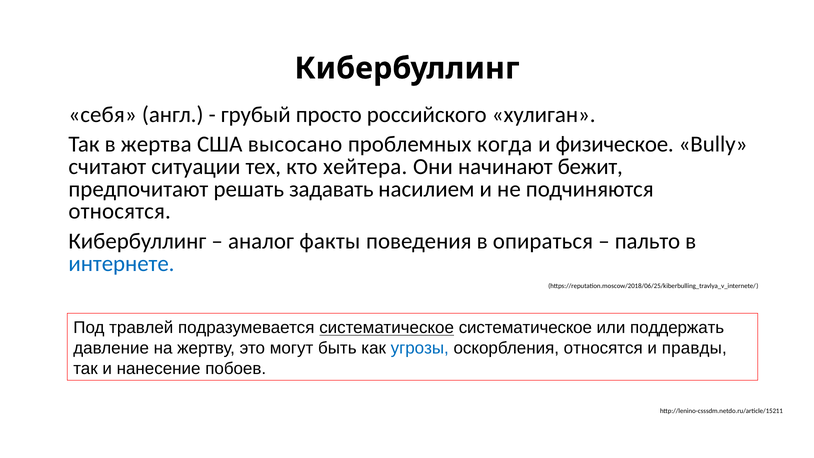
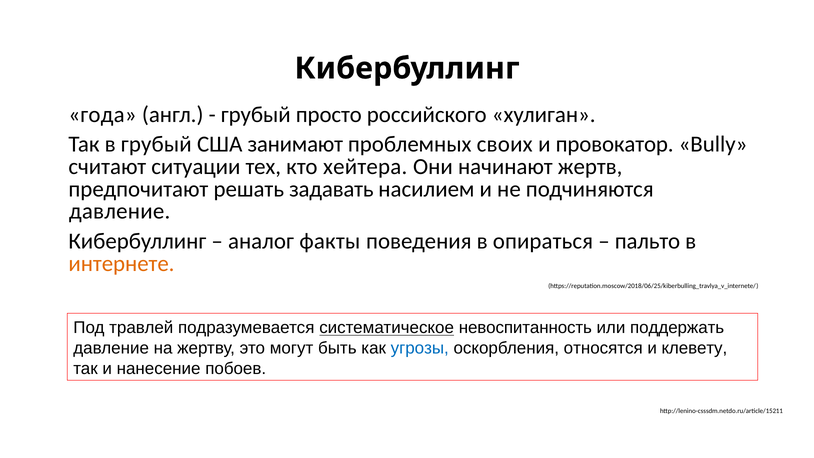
себя: себя -> года
в жертва: жертва -> грубый
высосано: высосано -> занимают
когда: когда -> своих
физическое: физическое -> провокатор
бежит: бежит -> жертв
относятся at (120, 211): относятся -> давление
интернете colour: blue -> orange
систематическое систематическое: систематическое -> невоспитанность
правды: правды -> клевету
